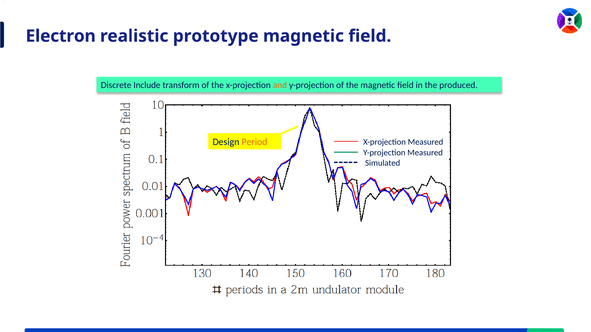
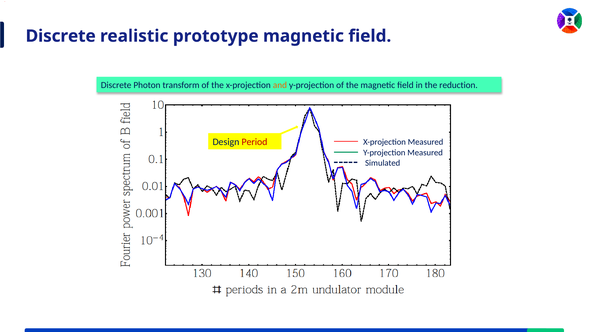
Electron at (61, 36): Electron -> Discrete
Include: Include -> Photon
produced: produced -> reduction
Period colour: orange -> red
